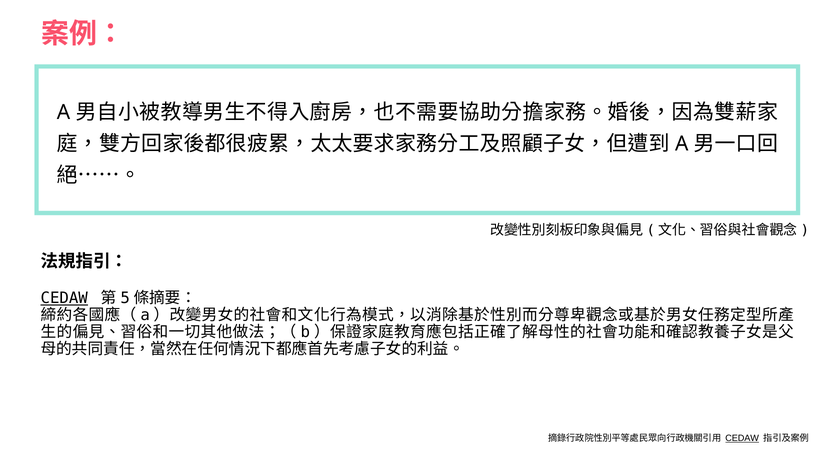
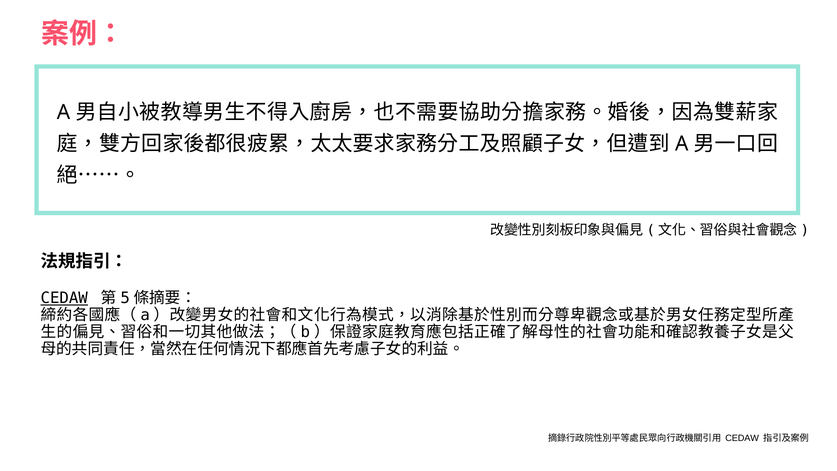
CEDAW at (742, 438) underline: present -> none
